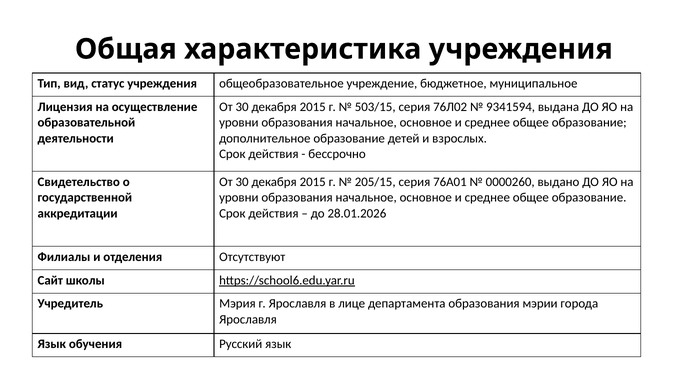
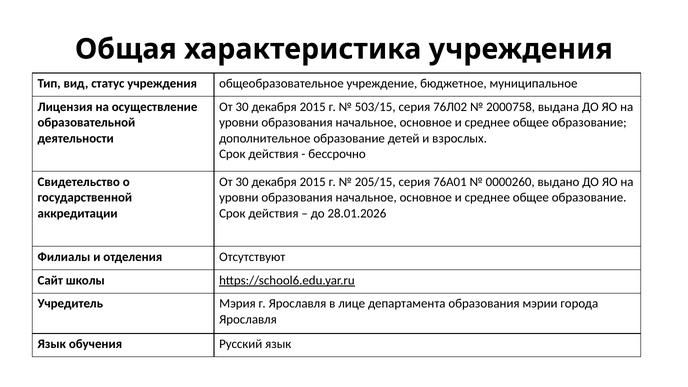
9341594: 9341594 -> 2000758
